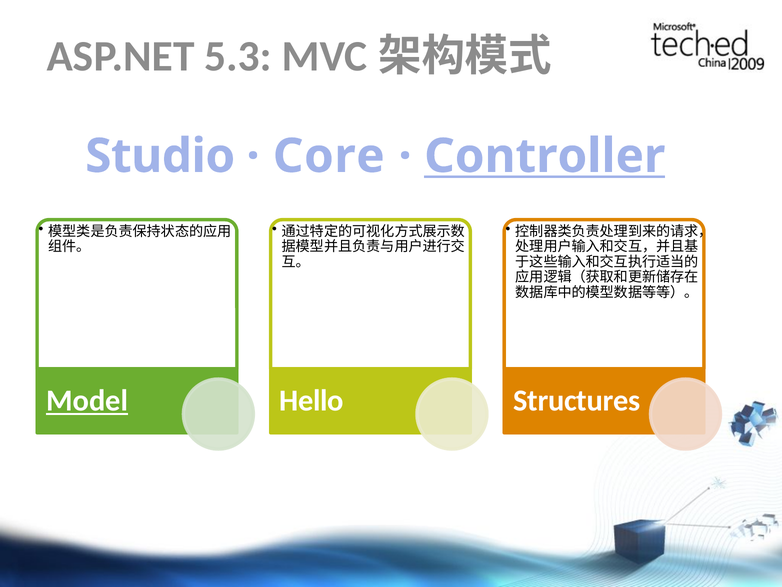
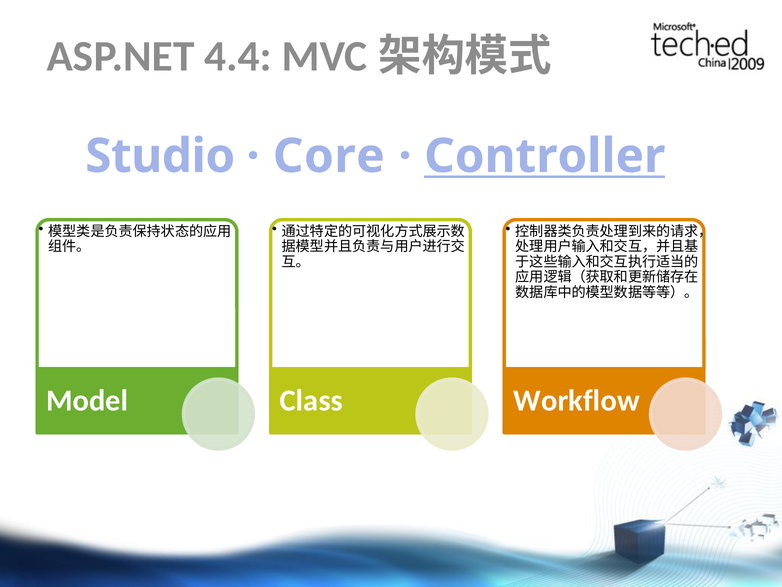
5.3: 5.3 -> 4.4
Model underline: present -> none
Hello: Hello -> Class
Structures: Structures -> Workflow
